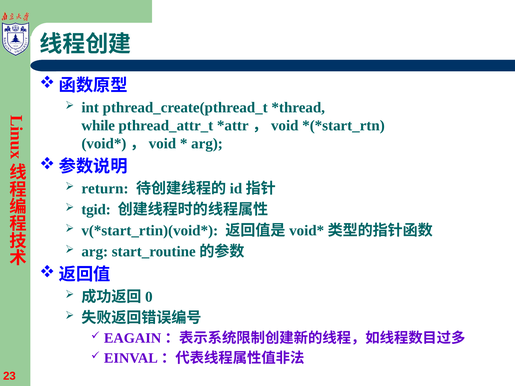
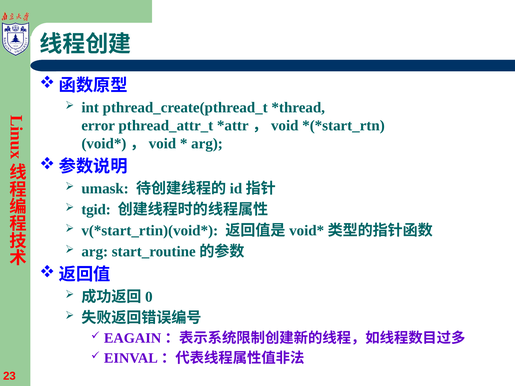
while: while -> error
return: return -> umask
